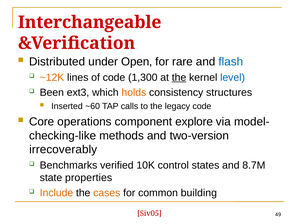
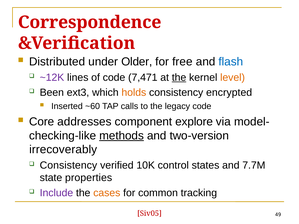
Interchangeable: Interchangeable -> Correspondence
Open: Open -> Older
rare: rare -> free
~12K colour: orange -> purple
1,300: 1,300 -> 7,471
level colour: blue -> orange
structures: structures -> encrypted
operations: operations -> addresses
methods underline: none -> present
Benchmarks at (69, 166): Benchmarks -> Consistency
8.7M: 8.7M -> 7.7M
Include colour: orange -> purple
building: building -> tracking
